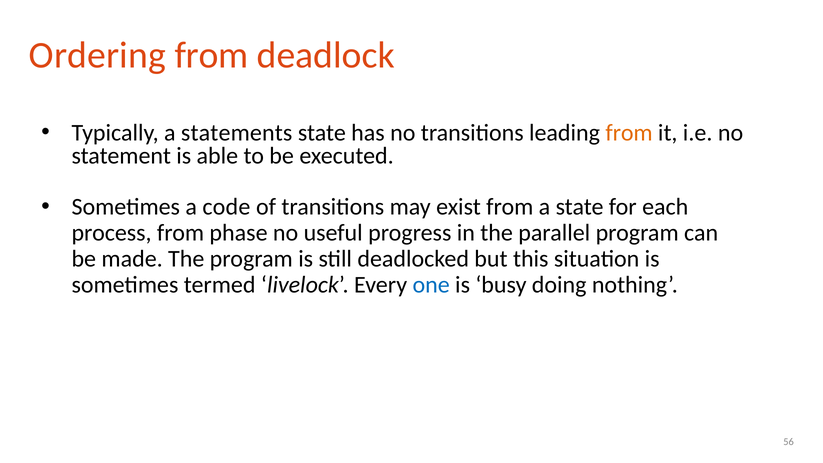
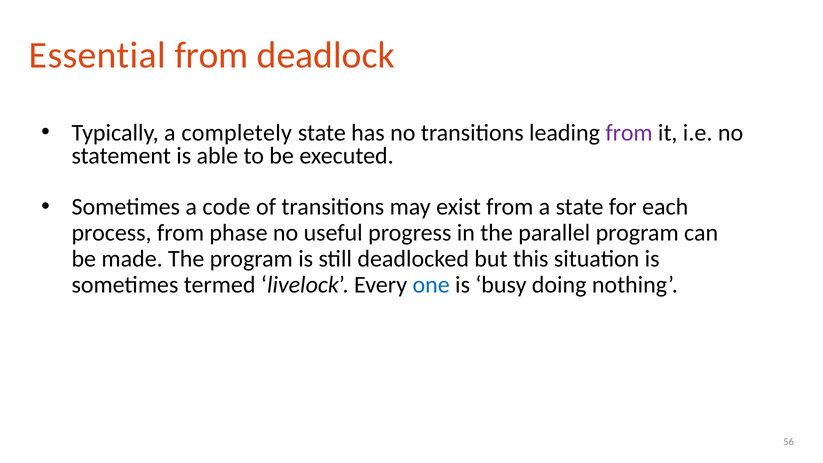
Ordering: Ordering -> Essential
statements: statements -> completely
from at (629, 133) colour: orange -> purple
